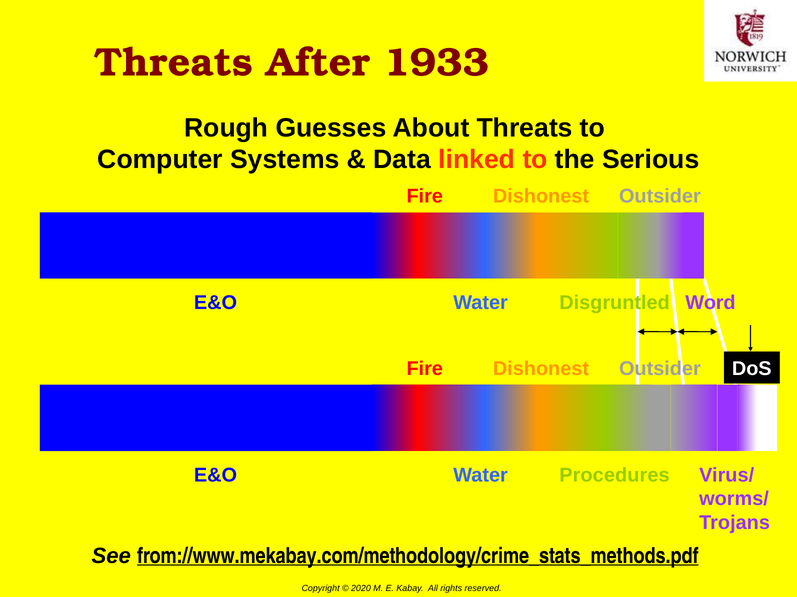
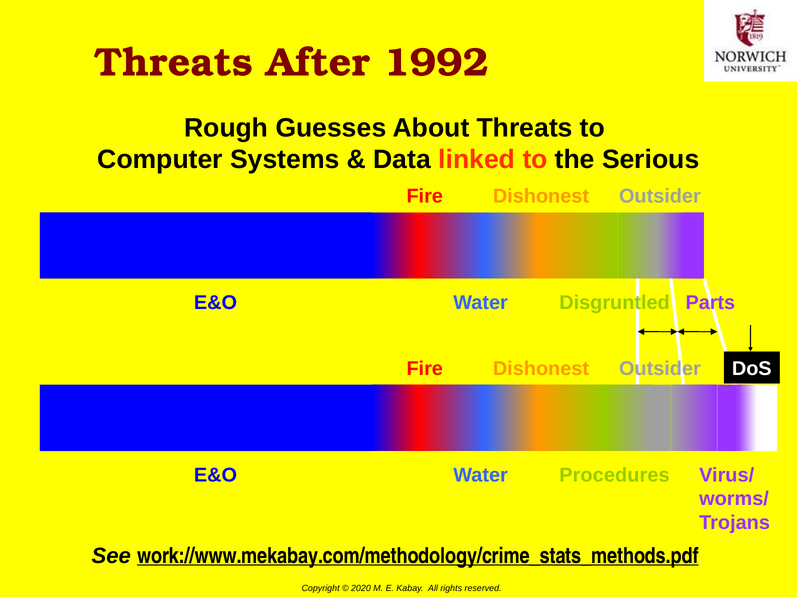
1933: 1933 -> 1992
Word: Word -> Parts
from://www.mekabay.com/methodology/crime_stats_methods.pdf: from://www.mekabay.com/methodology/crime_stats_methods.pdf -> work://www.mekabay.com/methodology/crime_stats_methods.pdf
